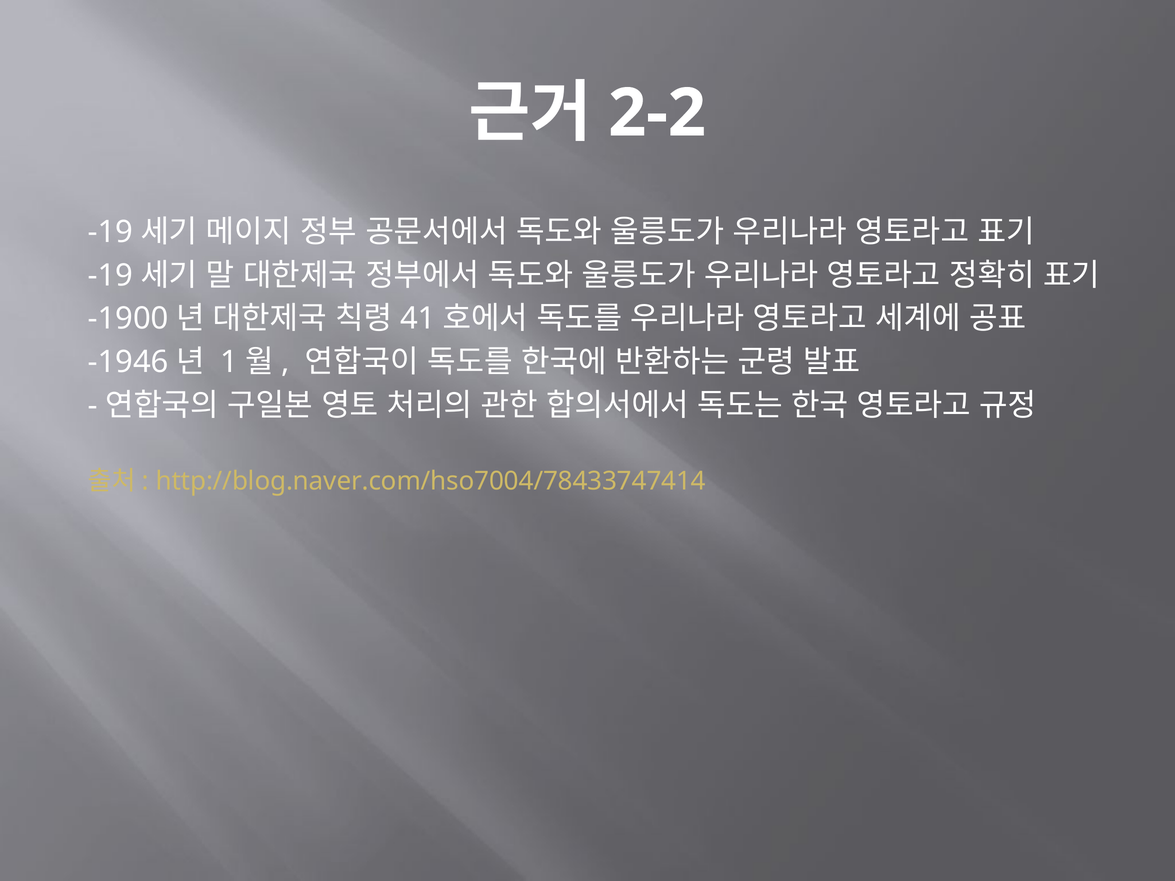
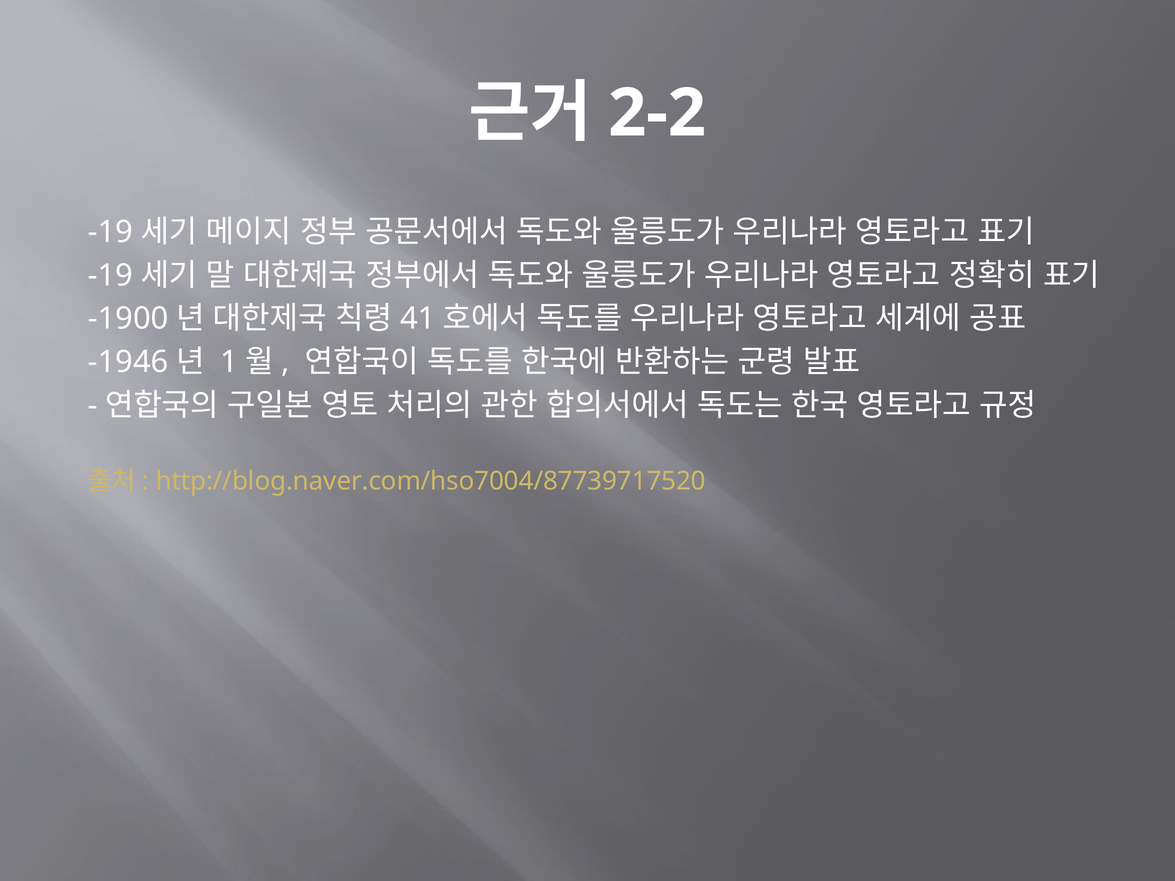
http://blog.naver.com/hso7004/78433747414: http://blog.naver.com/hso7004/78433747414 -> http://blog.naver.com/hso7004/87739717520
